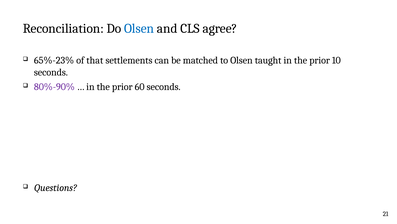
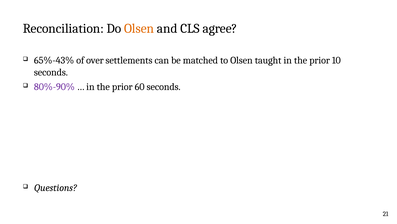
Olsen at (139, 28) colour: blue -> orange
65%-23%: 65%-23% -> 65%-43%
that: that -> over
